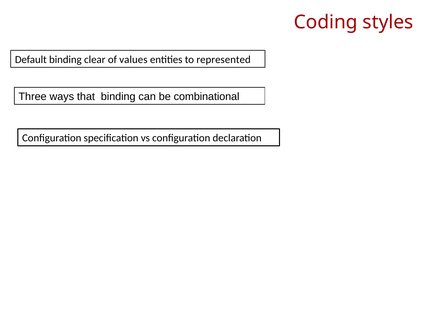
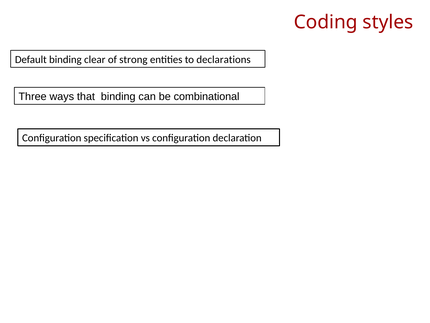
values: values -> strong
represented: represented -> declarations
